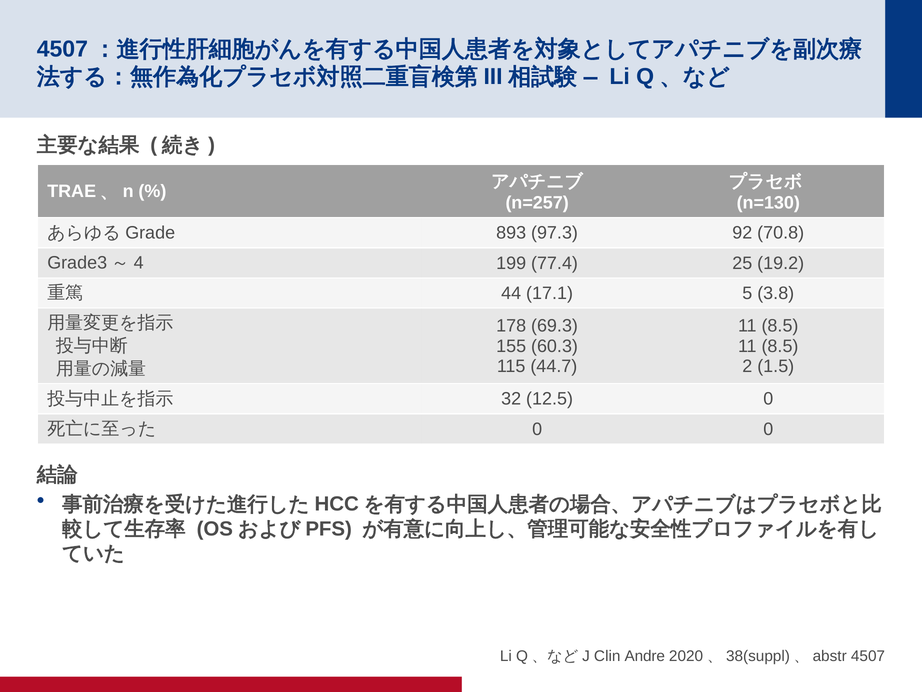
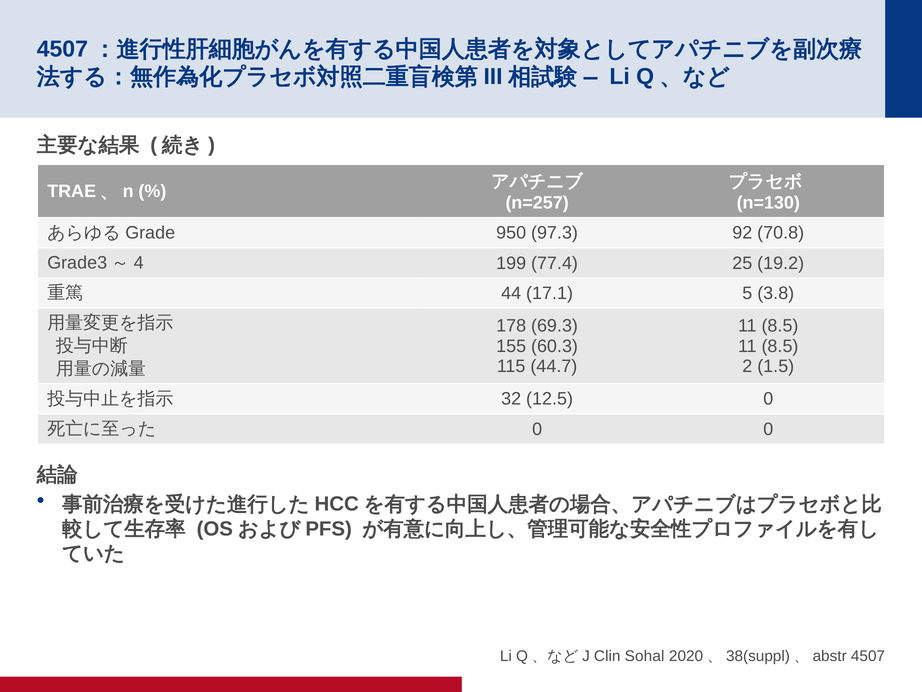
893: 893 -> 950
Andre: Andre -> Sohal
